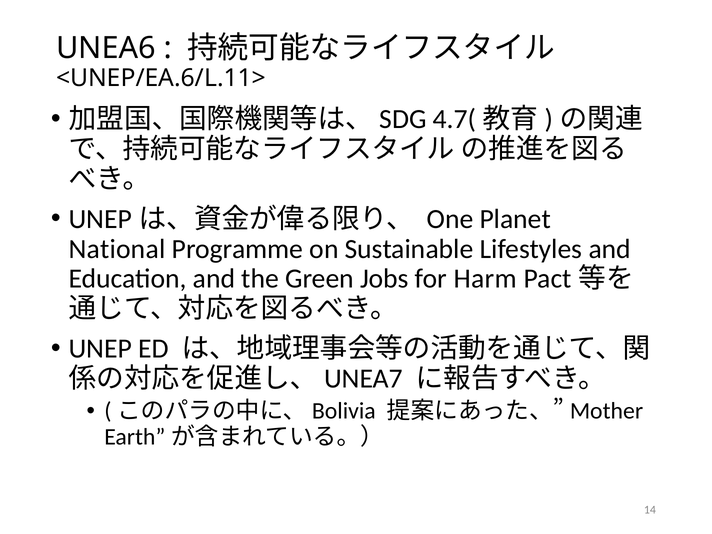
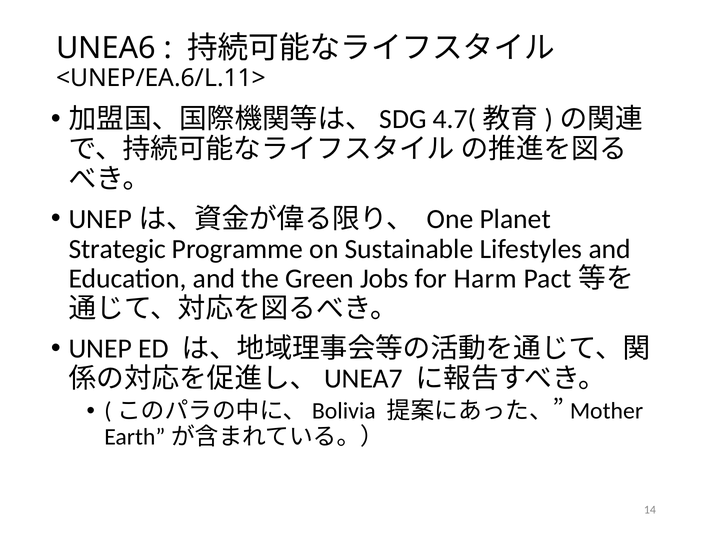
National: National -> Strategic
